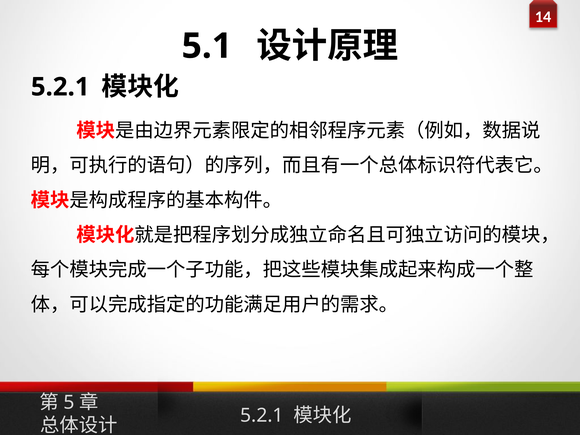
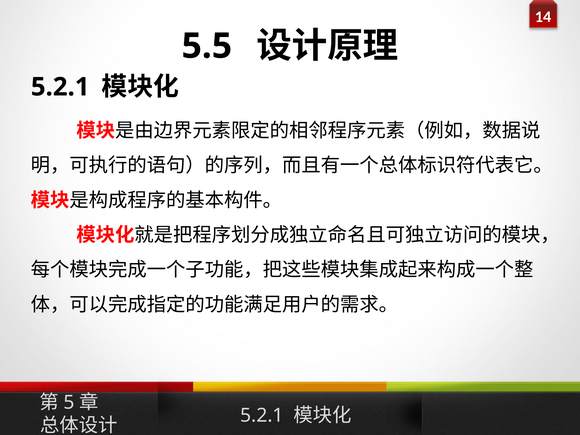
5.1: 5.1 -> 5.5
